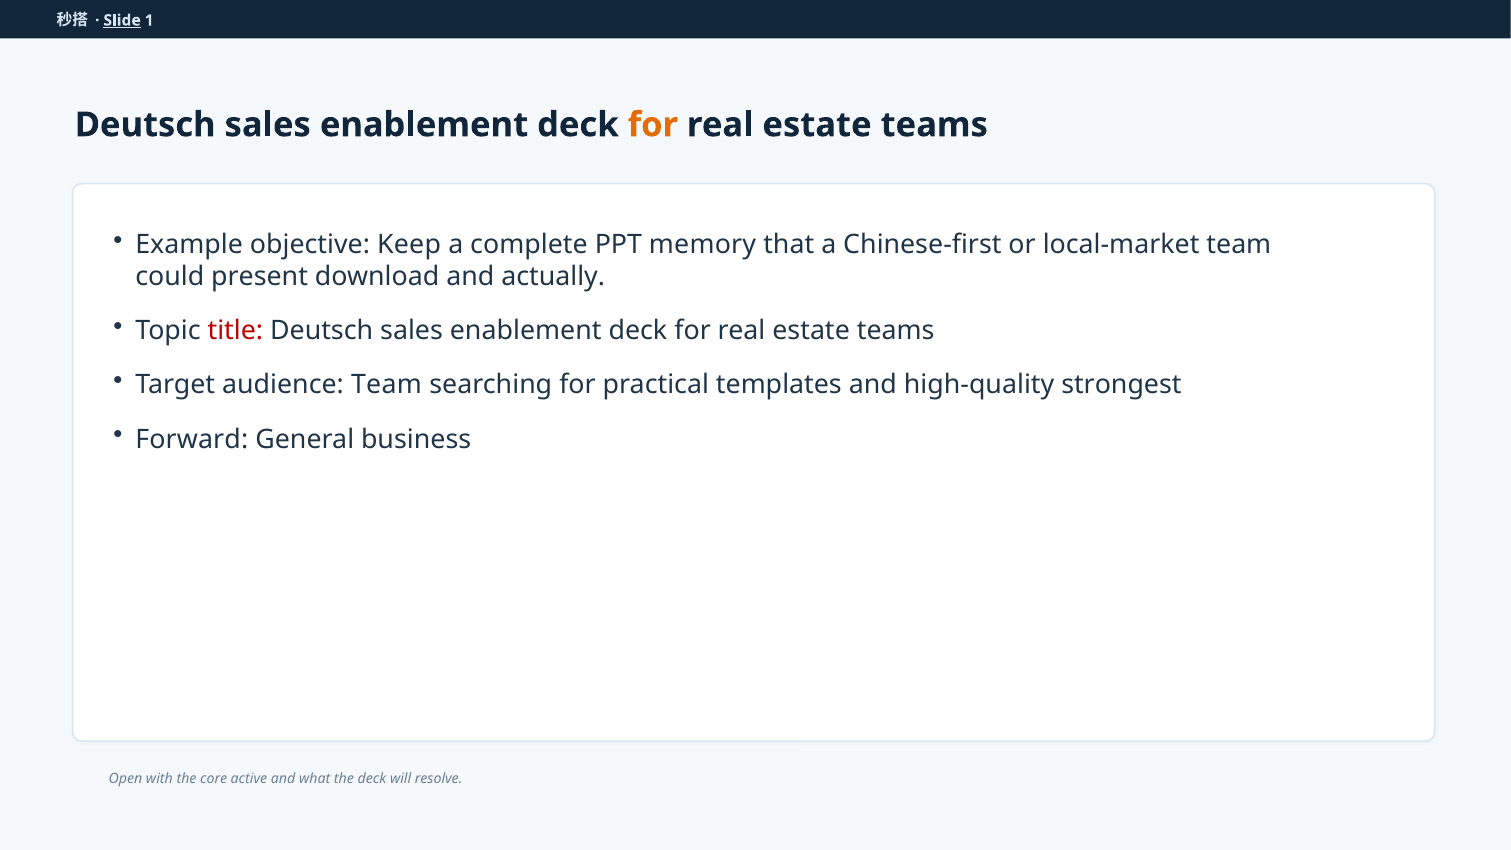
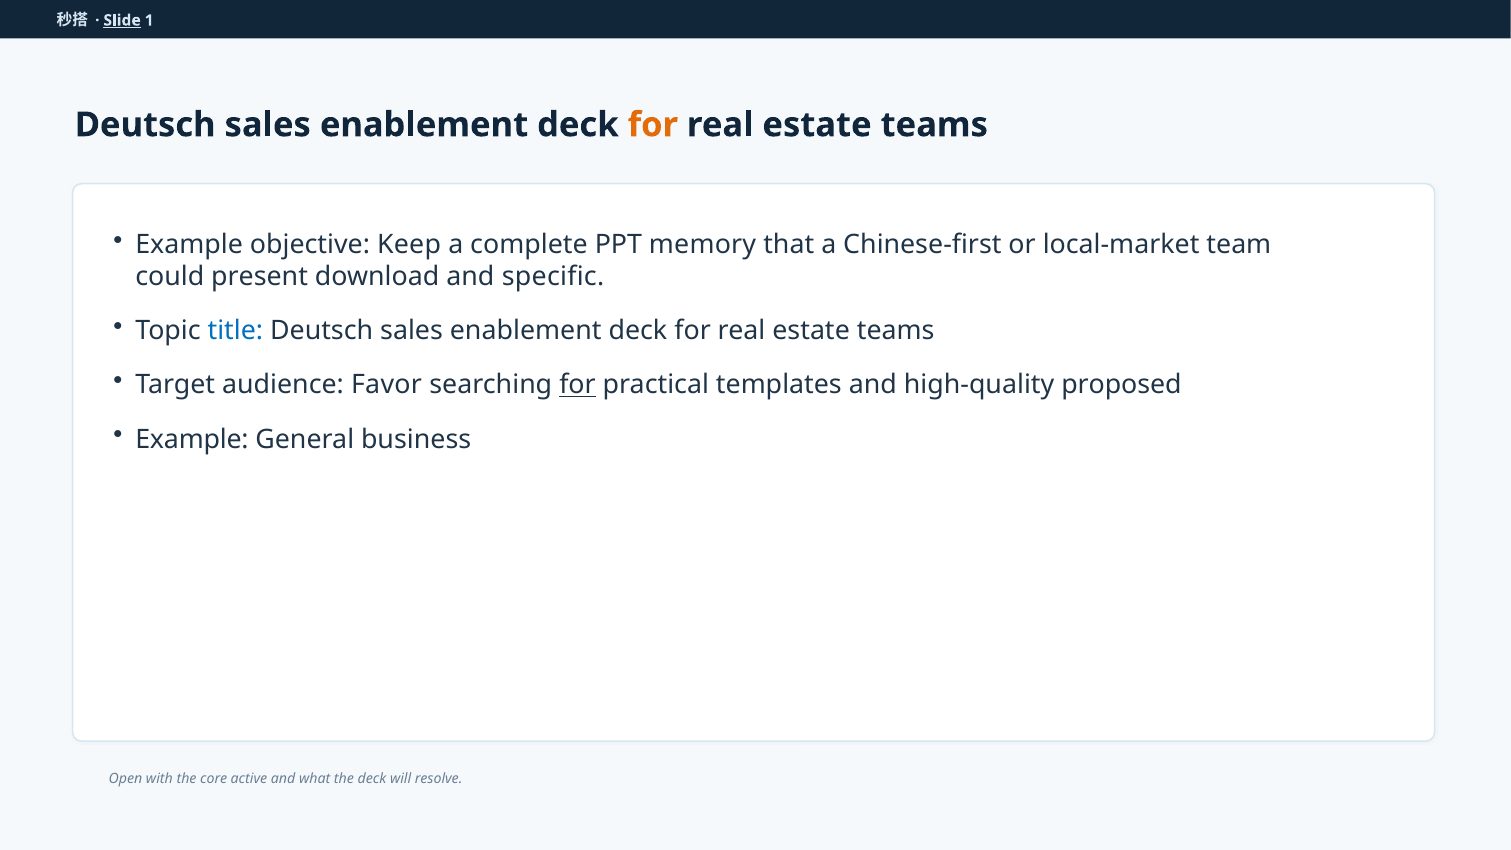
actually: actually -> specific
title colour: red -> blue
audience Team: Team -> Favor
for at (577, 385) underline: none -> present
strongest: strongest -> proposed
Forward at (192, 439): Forward -> Example
